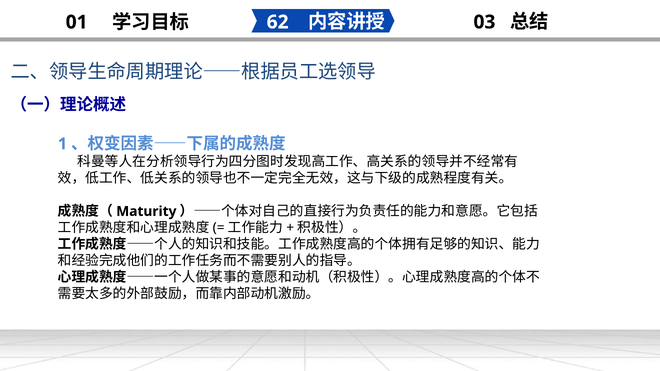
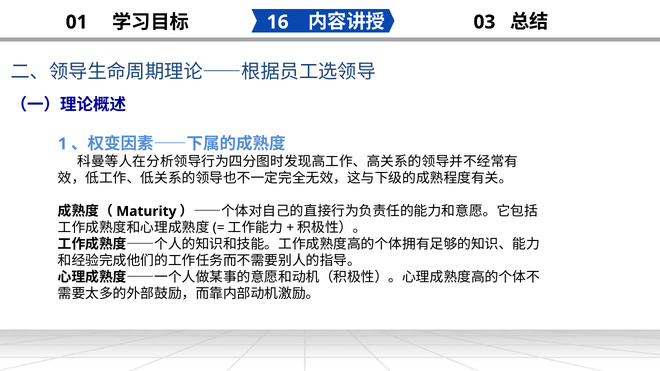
62: 62 -> 16
